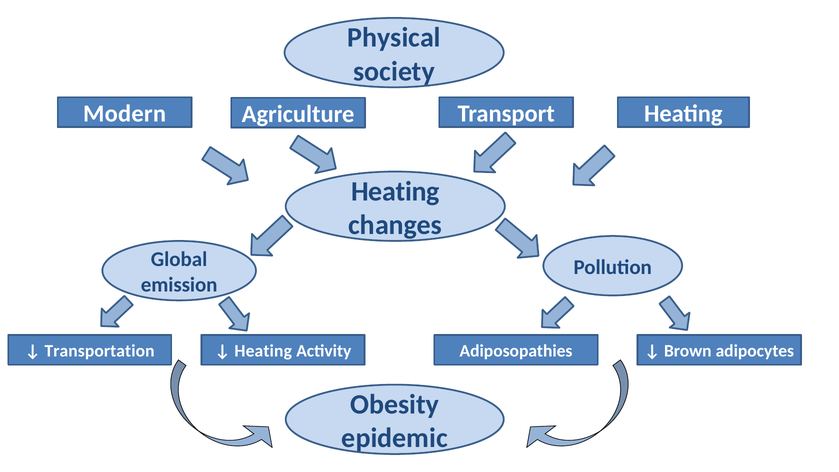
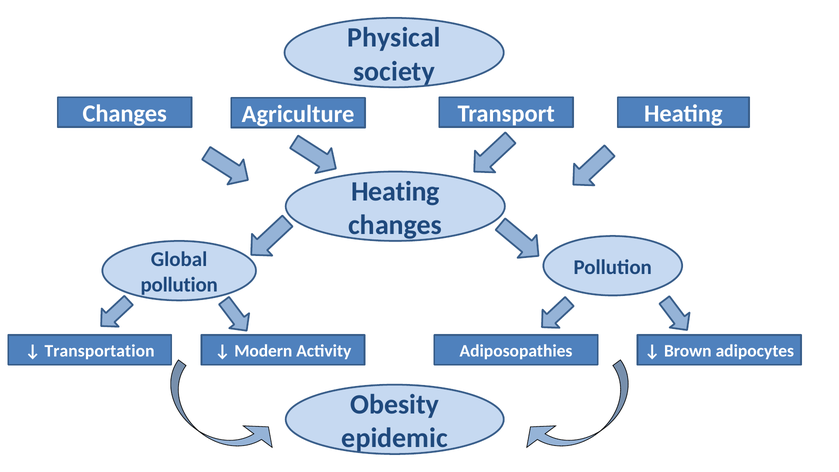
Modern at (125, 114): Modern -> Changes
emission at (179, 285): emission -> pollution
Heating at (263, 351): Heating -> Modern
